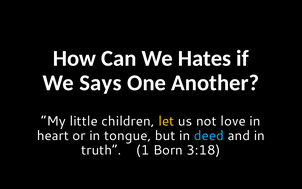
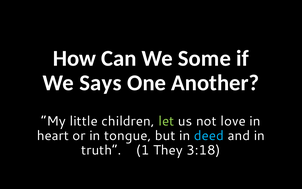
Hates: Hates -> Some
let colour: yellow -> light green
Born: Born -> They
